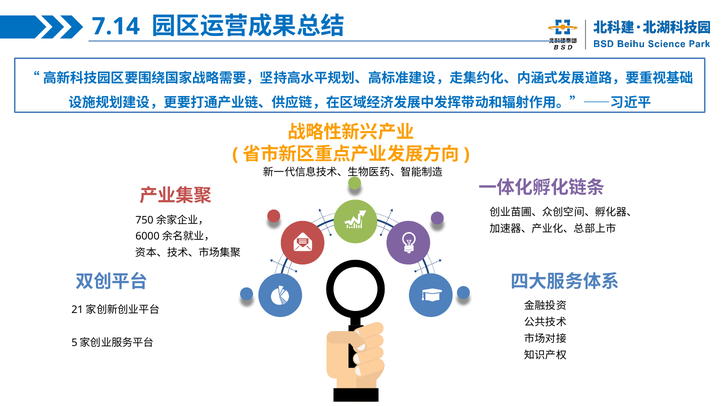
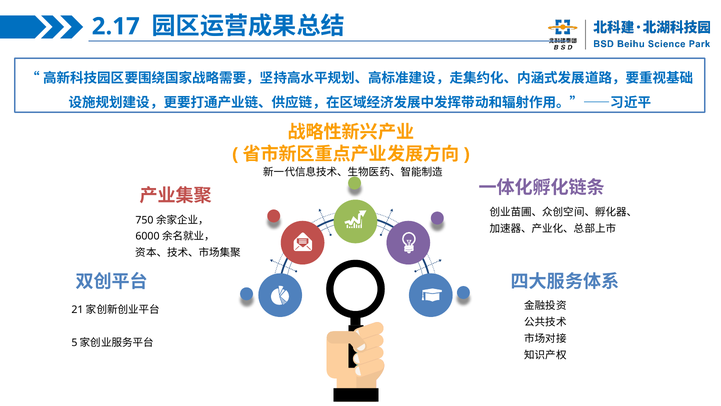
7.14: 7.14 -> 2.17
